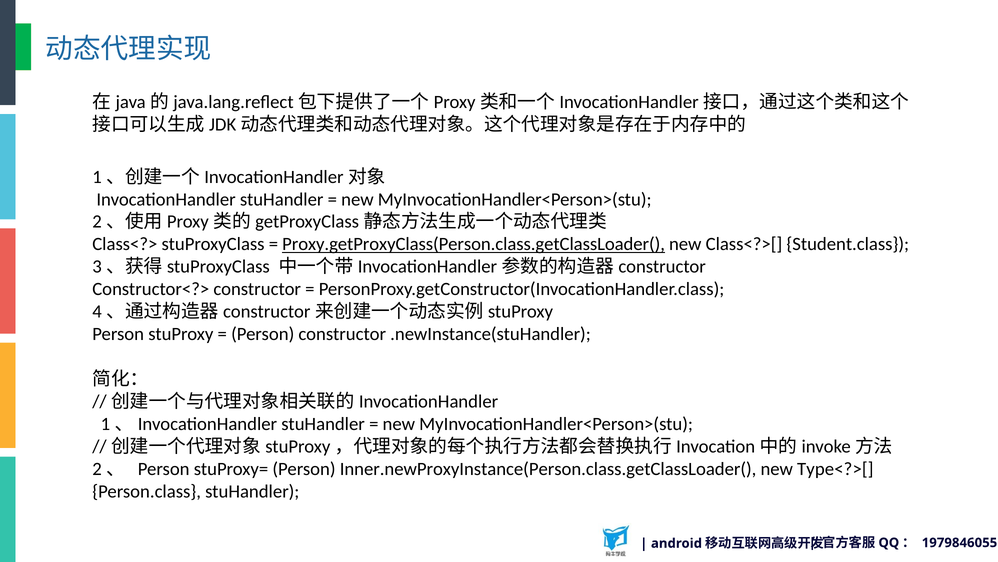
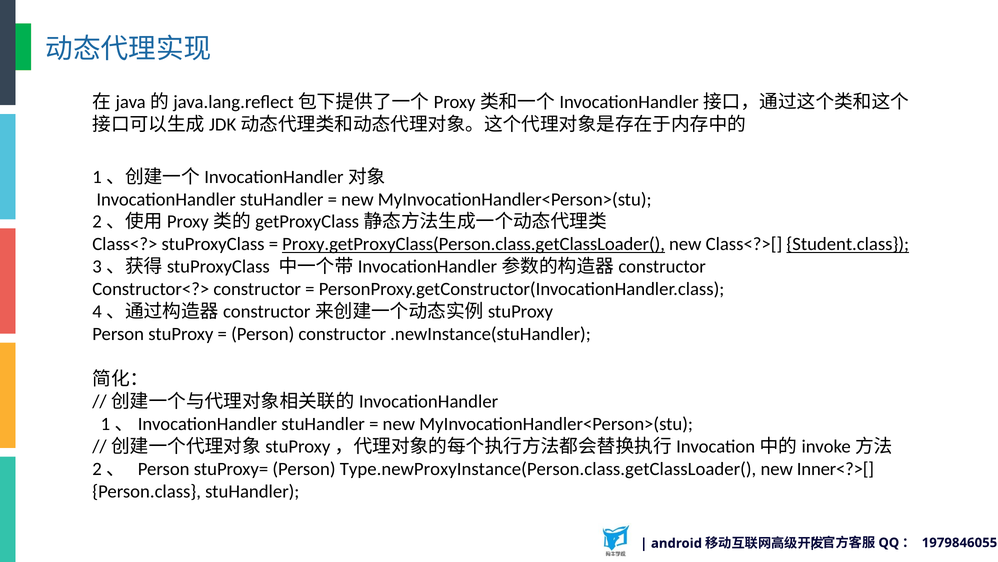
Student.class underline: none -> present
Inner.newProxyInstance(Person.class.getClassLoader(: Inner.newProxyInstance(Person.class.getClassLoader( -> Type.newProxyInstance(Person.class.getClassLoader(
Type<?>[: Type<?>[ -> Inner<?>[
